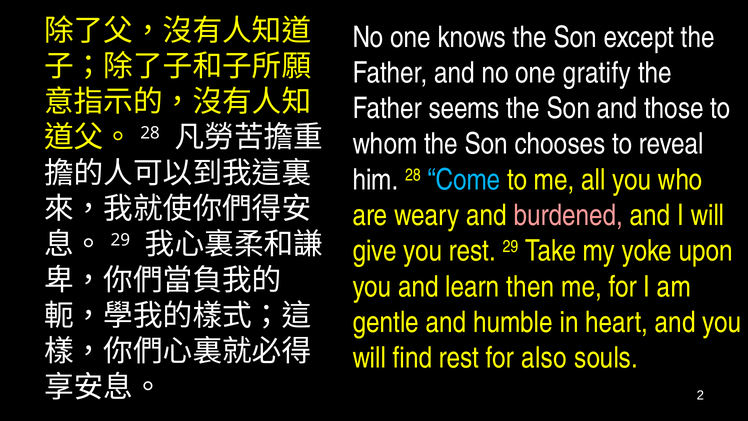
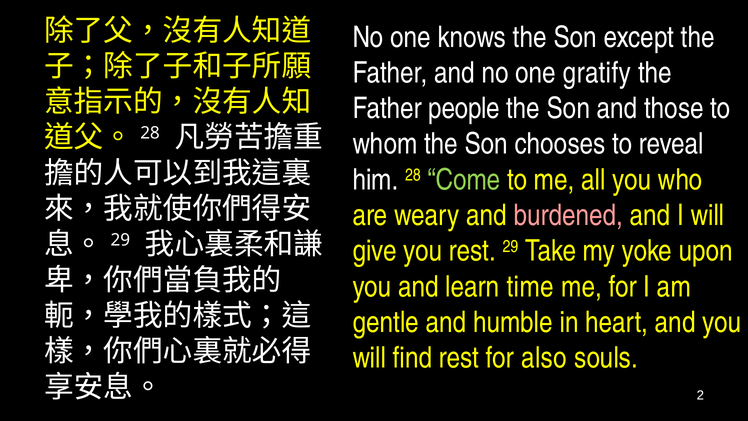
seems: seems -> people
Come colour: light blue -> light green
then: then -> time
